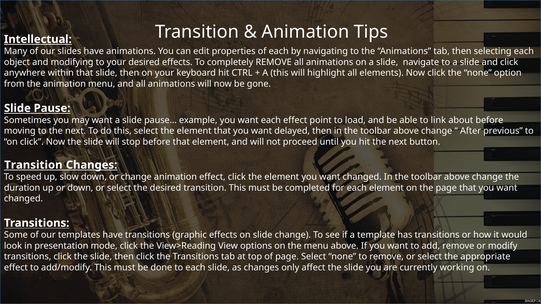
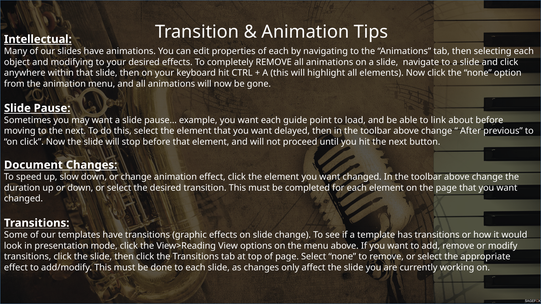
each effect: effect -> guide
Transition at (33, 165): Transition -> Document
